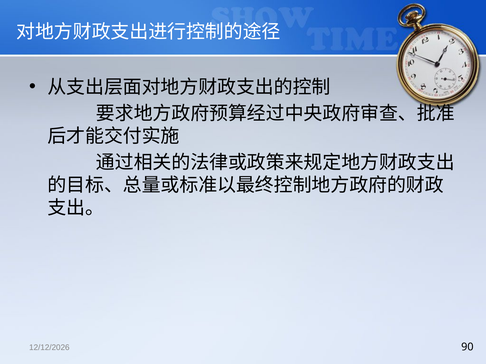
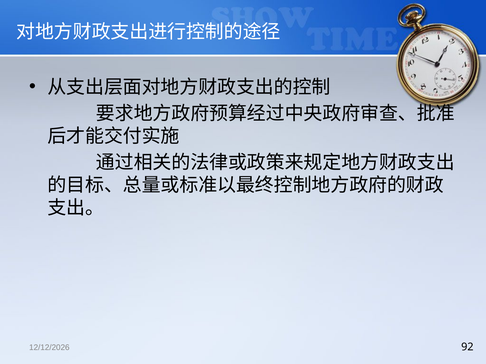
90: 90 -> 92
